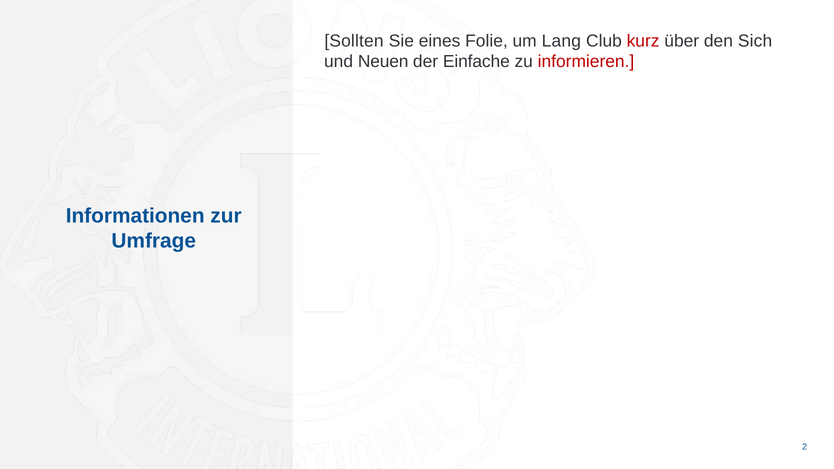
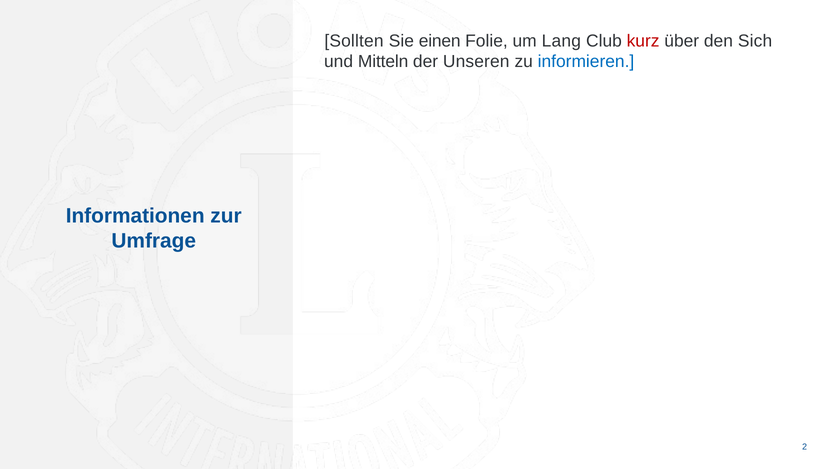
eines: eines -> einen
Neuen: Neuen -> Mitteln
Einfache: Einfache -> Unseren
informieren colour: red -> blue
